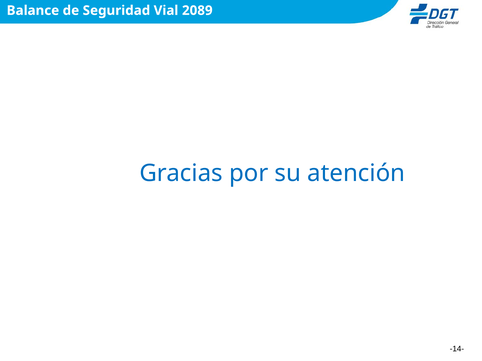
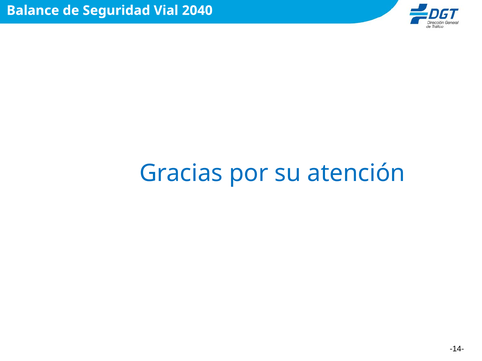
2089: 2089 -> 2040
